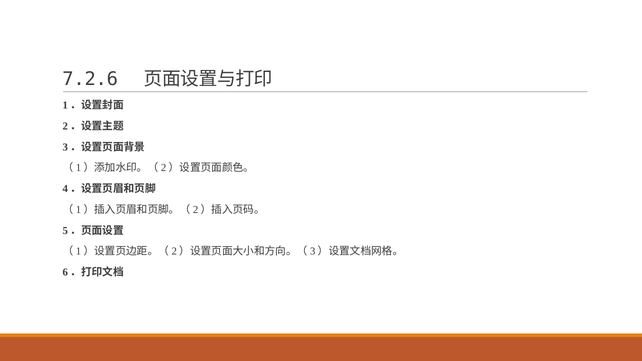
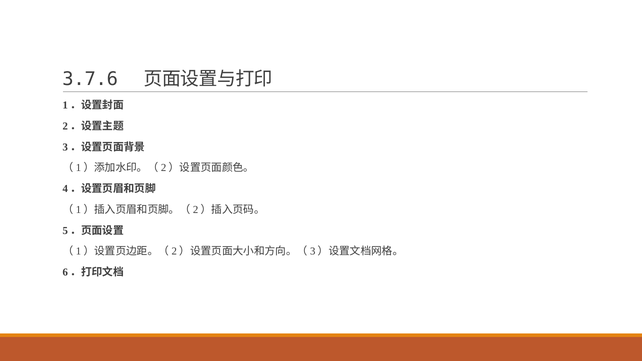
7.2.6: 7.2.6 -> 3.7.6
